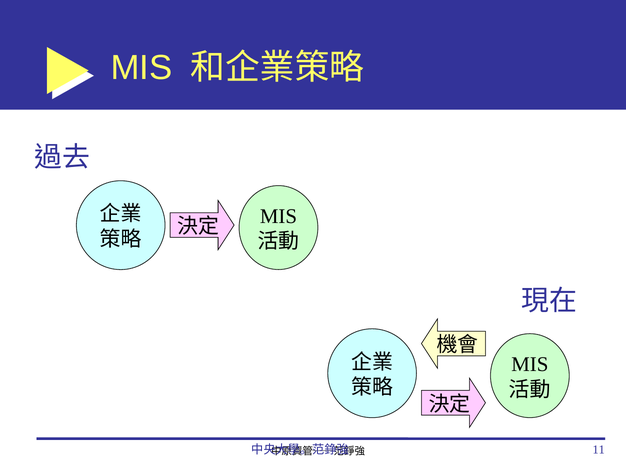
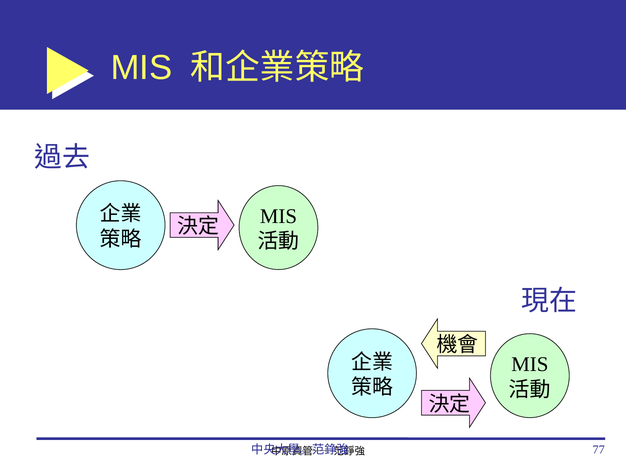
11: 11 -> 77
